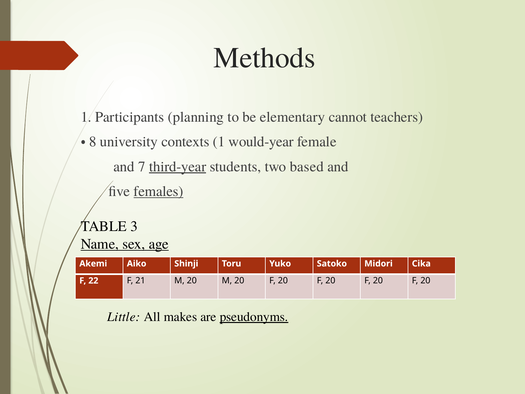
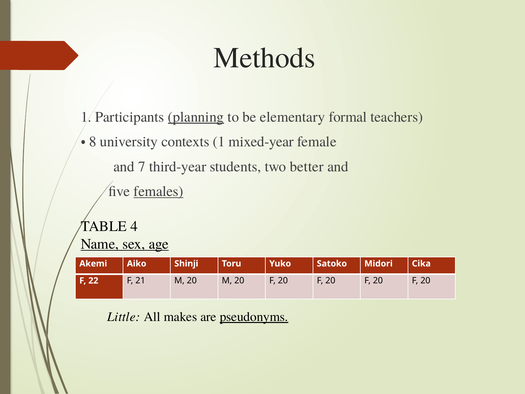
planning underline: none -> present
cannot: cannot -> formal
would-year: would-year -> mixed-year
third-year underline: present -> none
based: based -> better
3: 3 -> 4
